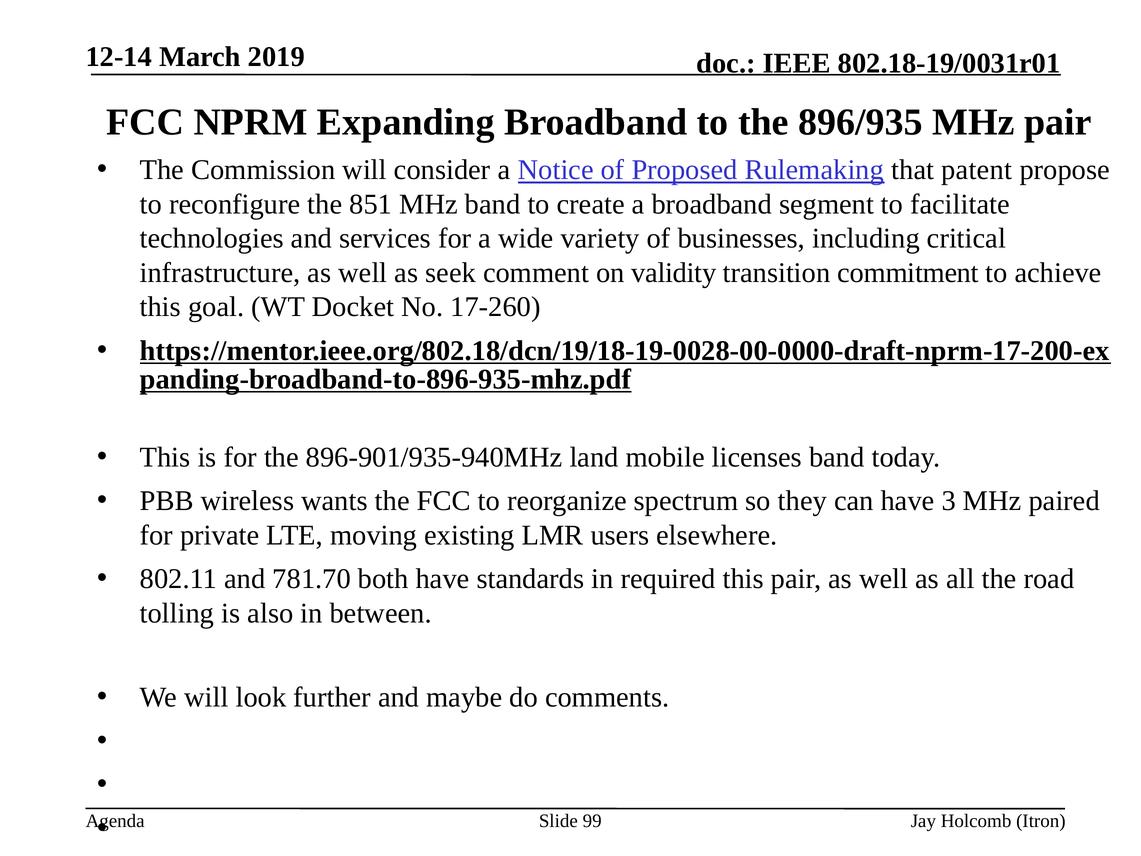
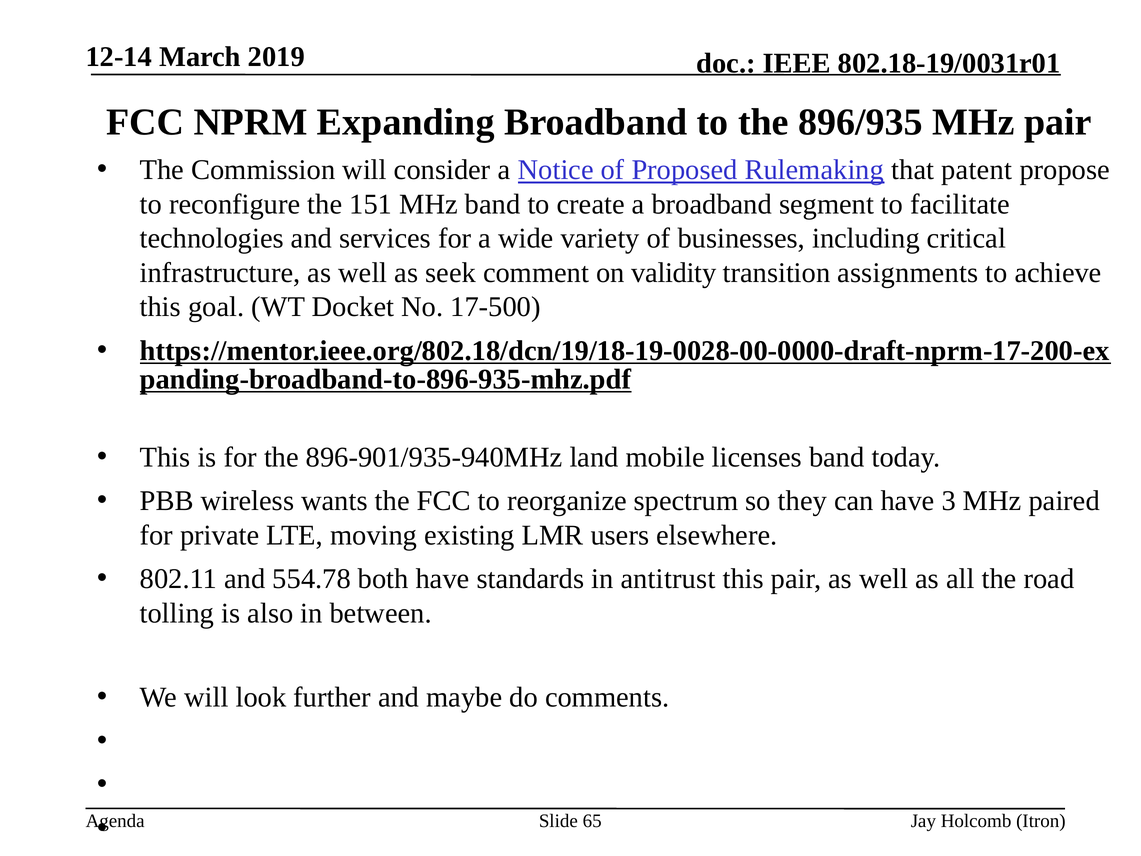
851: 851 -> 151
commitment: commitment -> assignments
17-260: 17-260 -> 17-500
781.70: 781.70 -> 554.78
required: required -> antitrust
99: 99 -> 65
